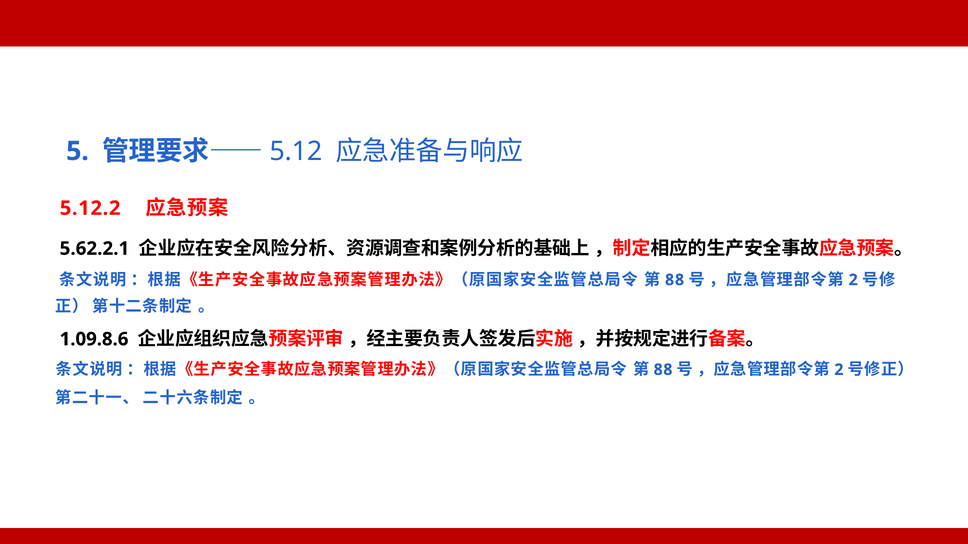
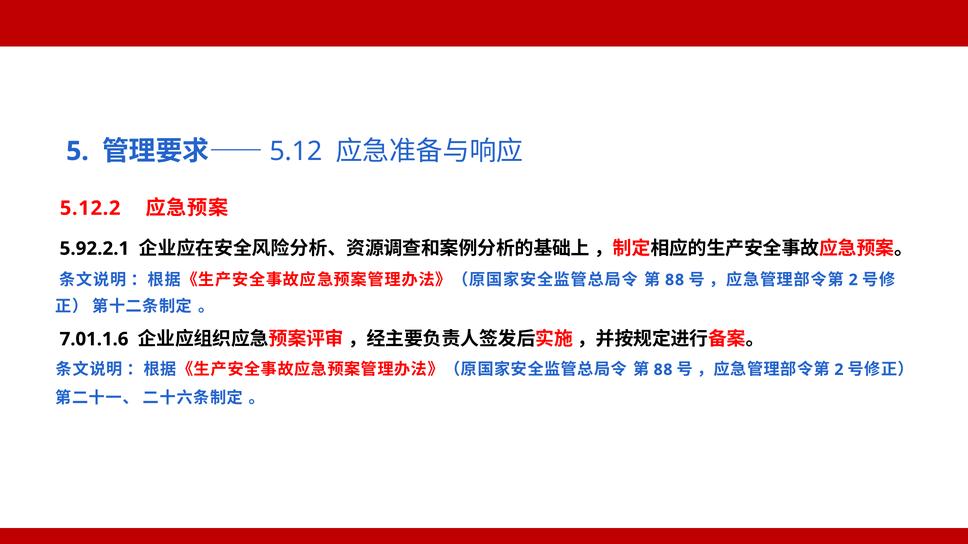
5.62.2.1: 5.62.2.1 -> 5.92.2.1
1.09.8.6: 1.09.8.6 -> 7.01.1.6
